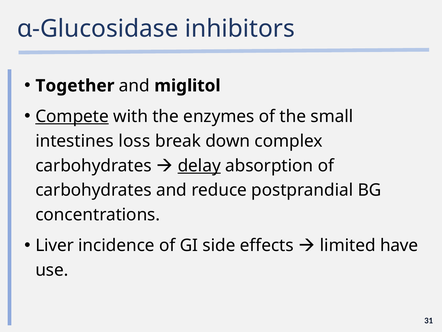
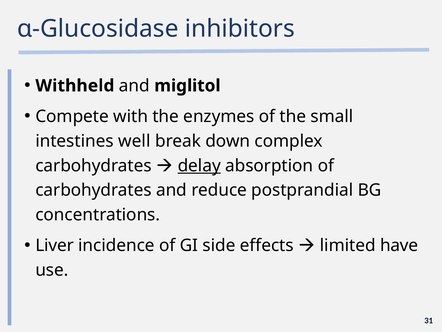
Together: Together -> Withheld
Compete underline: present -> none
loss: loss -> well
